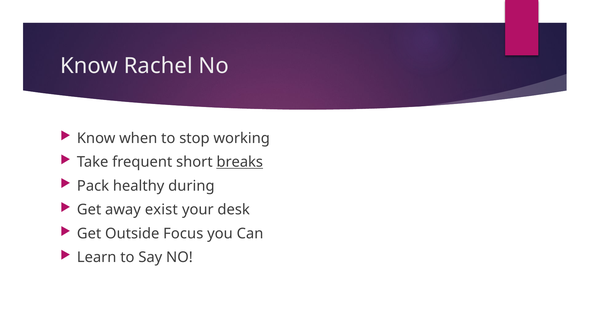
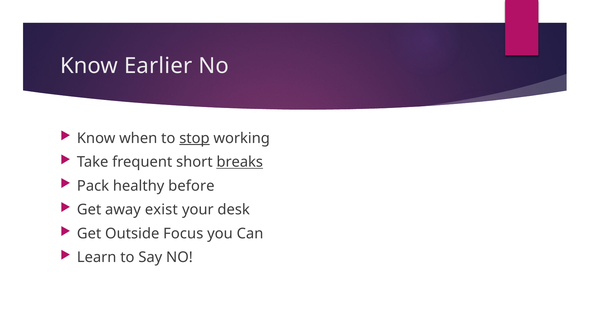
Rachel: Rachel -> Earlier
stop underline: none -> present
during: during -> before
